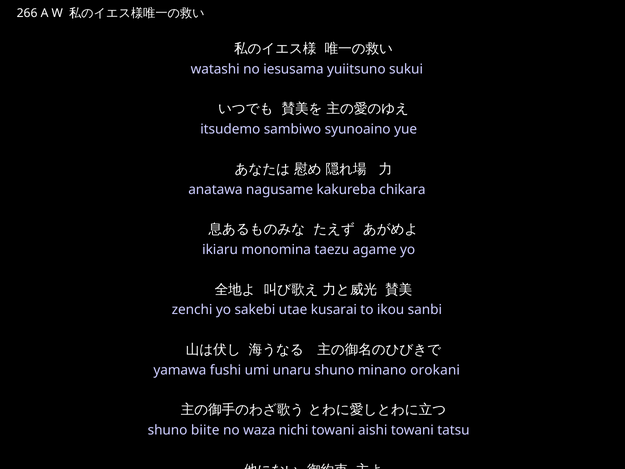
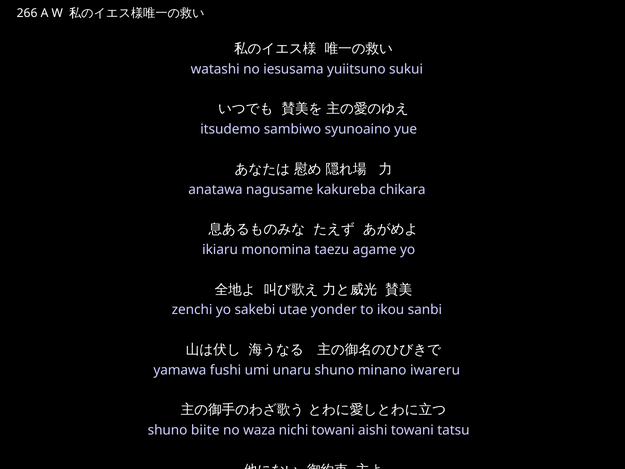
kusarai: kusarai -> yonder
orokani: orokani -> iwareru
